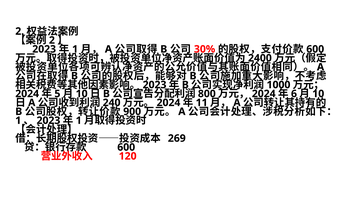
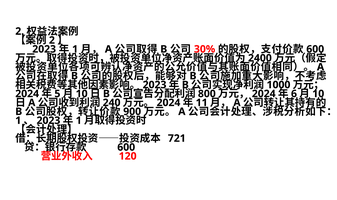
269: 269 -> 721
